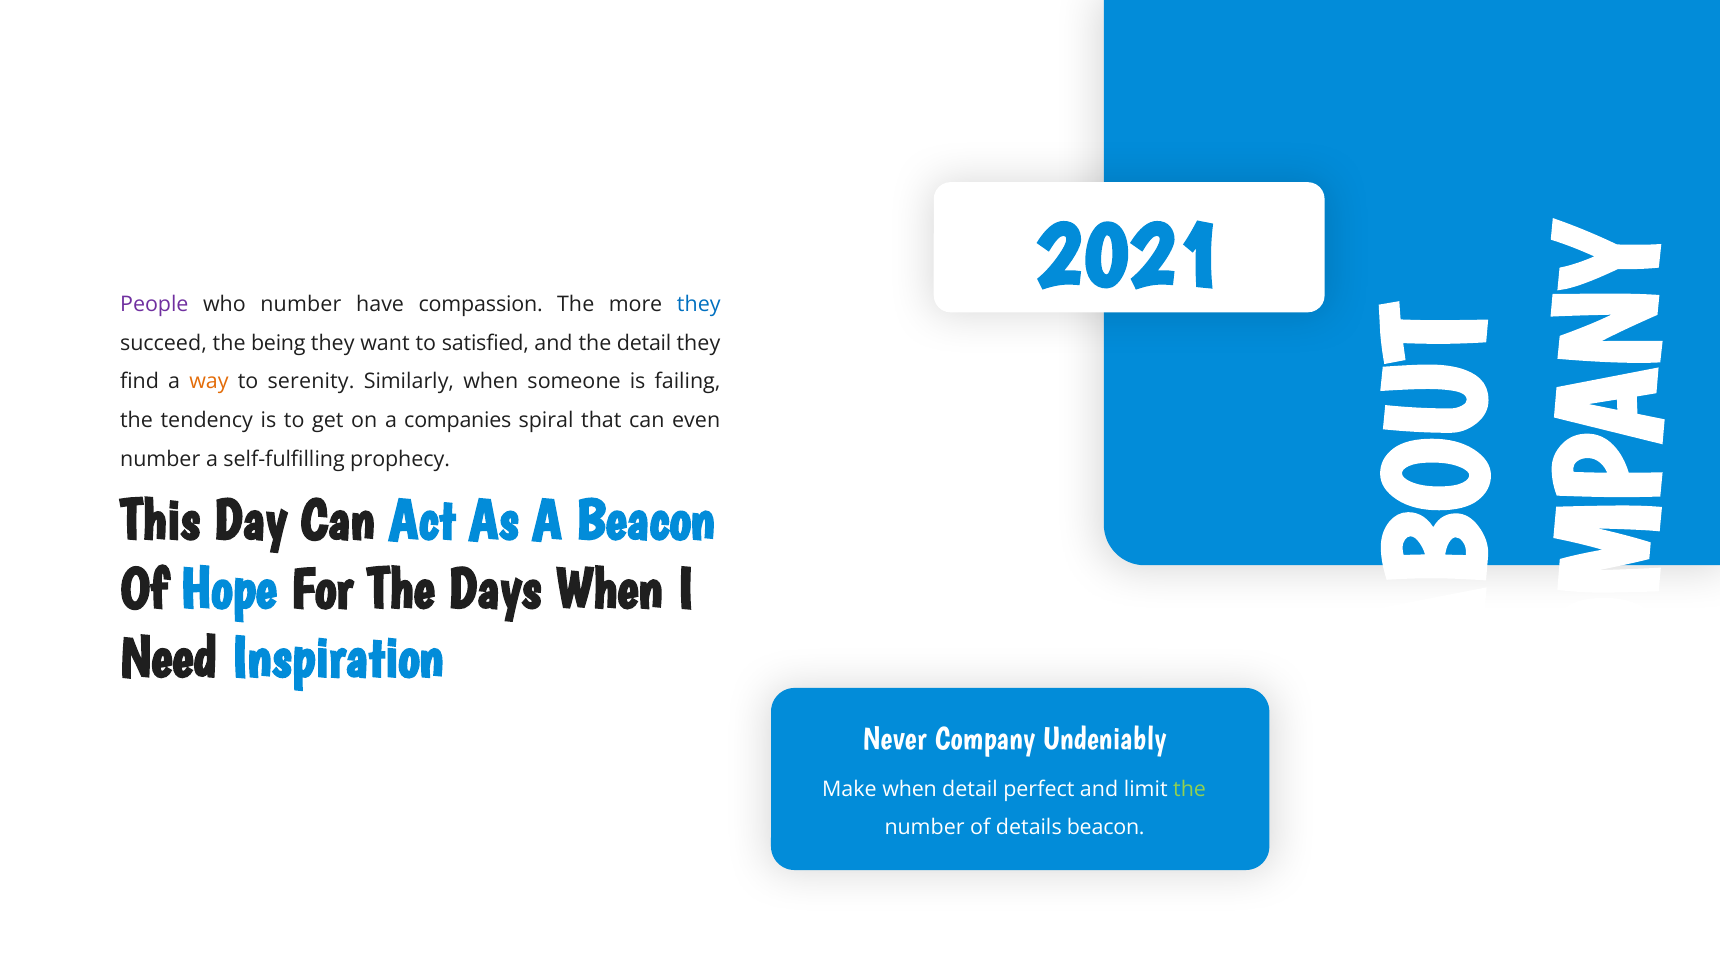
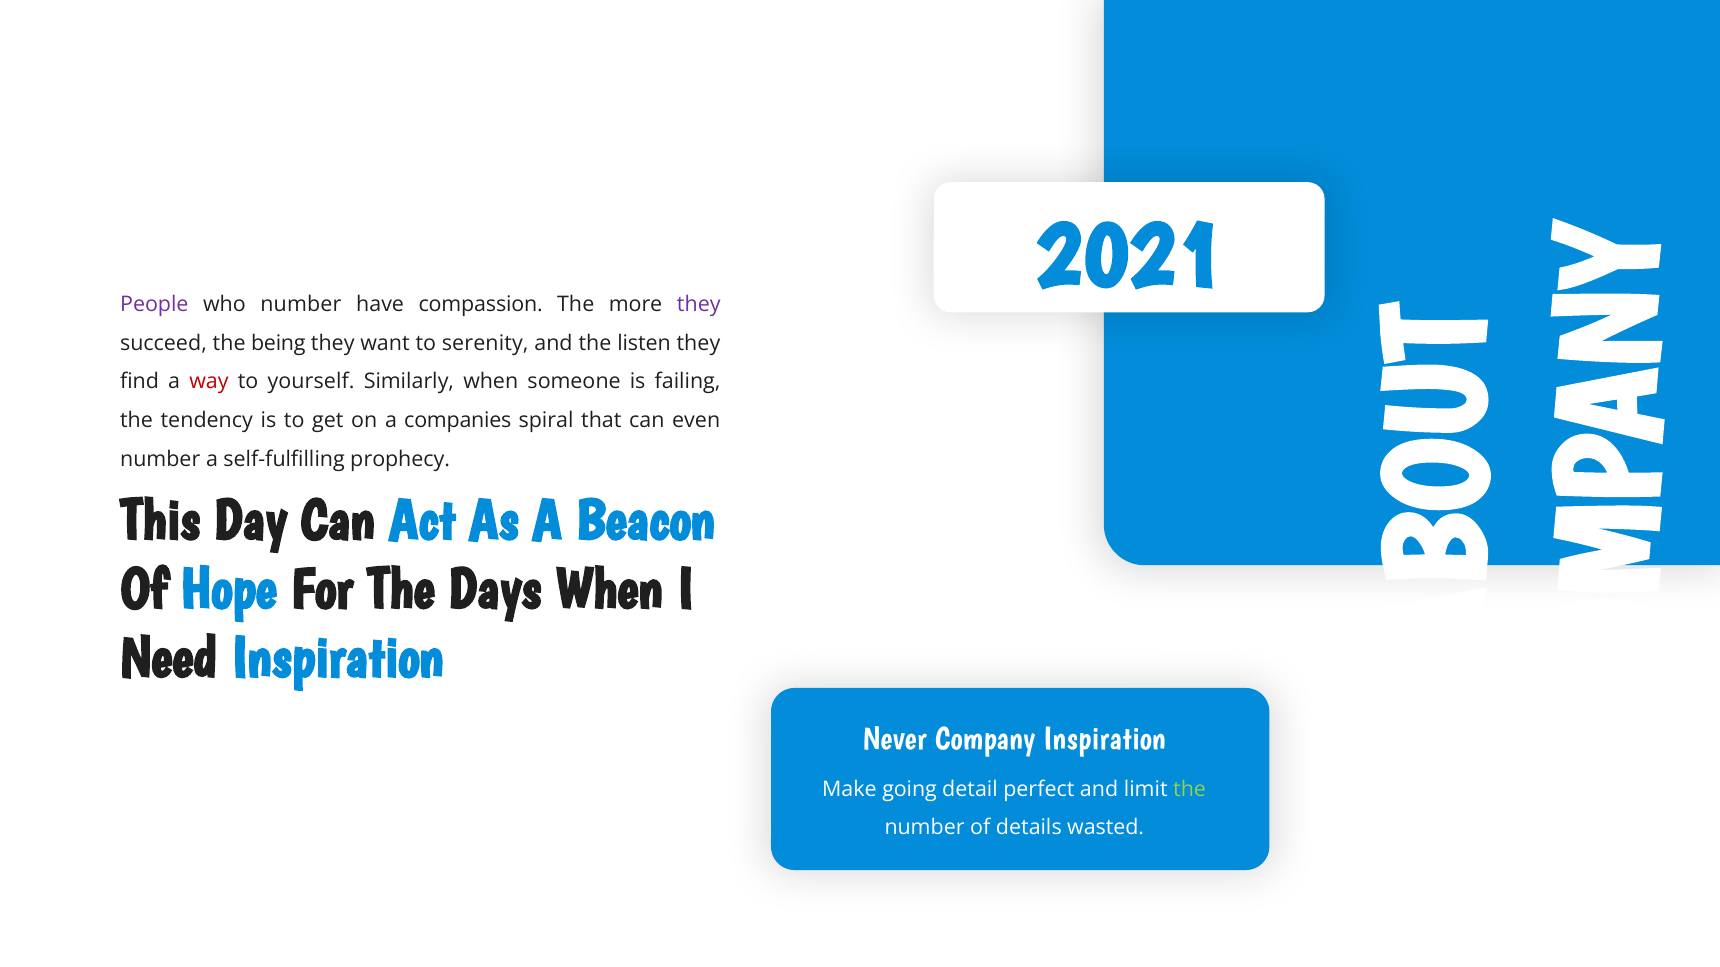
they at (699, 304) colour: blue -> purple
satisfied: satisfied -> serenity
the detail: detail -> listen
way colour: orange -> red
serenity: serenity -> yourself
Company Undeniably: Undeniably -> Inspiration
Make when: when -> going
details beacon: beacon -> wasted
